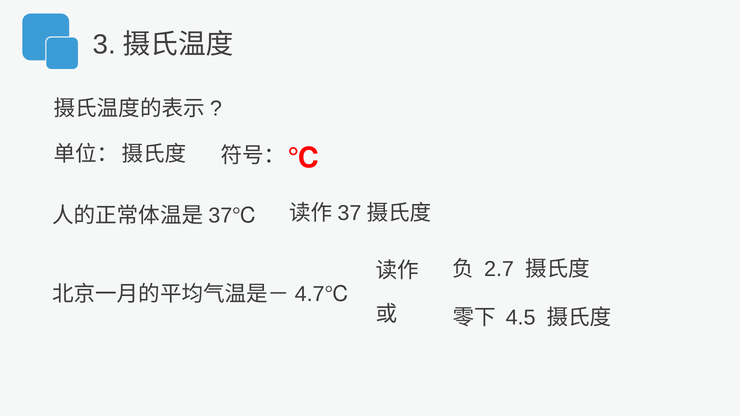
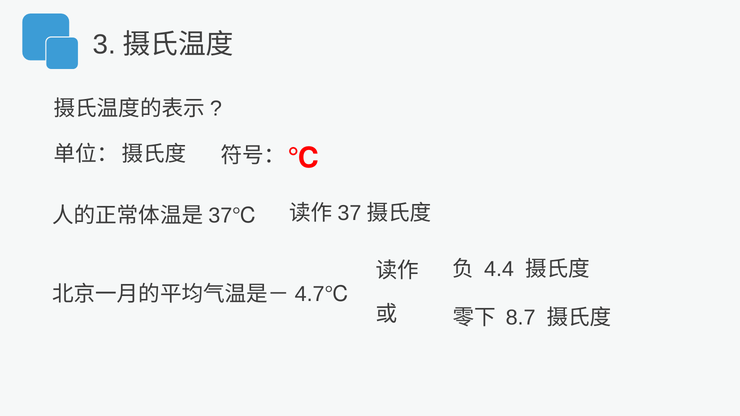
2.7: 2.7 -> 4.4
4.5: 4.5 -> 8.7
